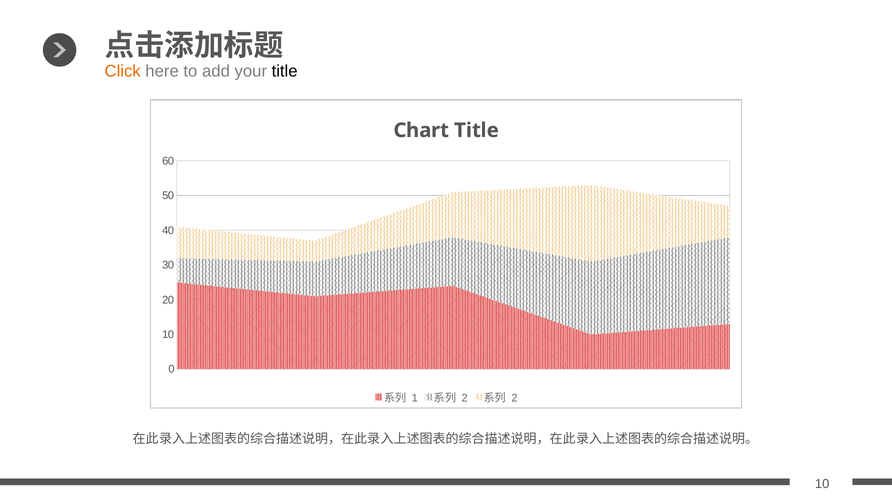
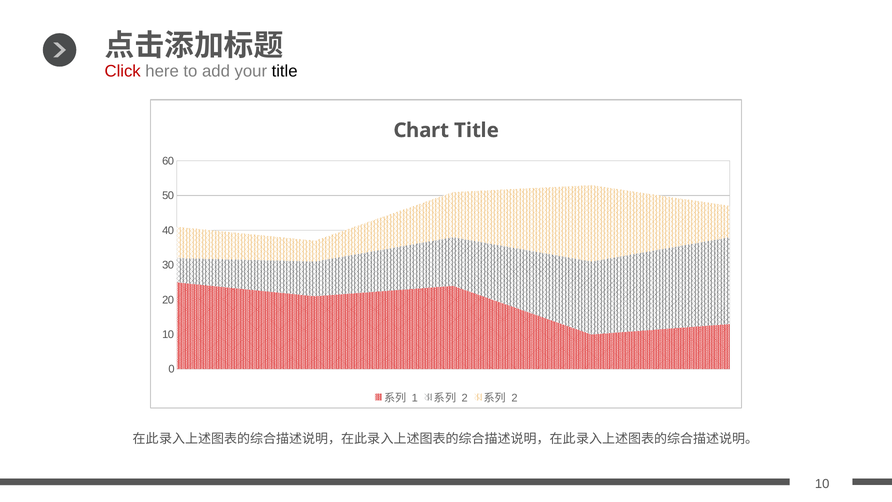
Click colour: orange -> red
